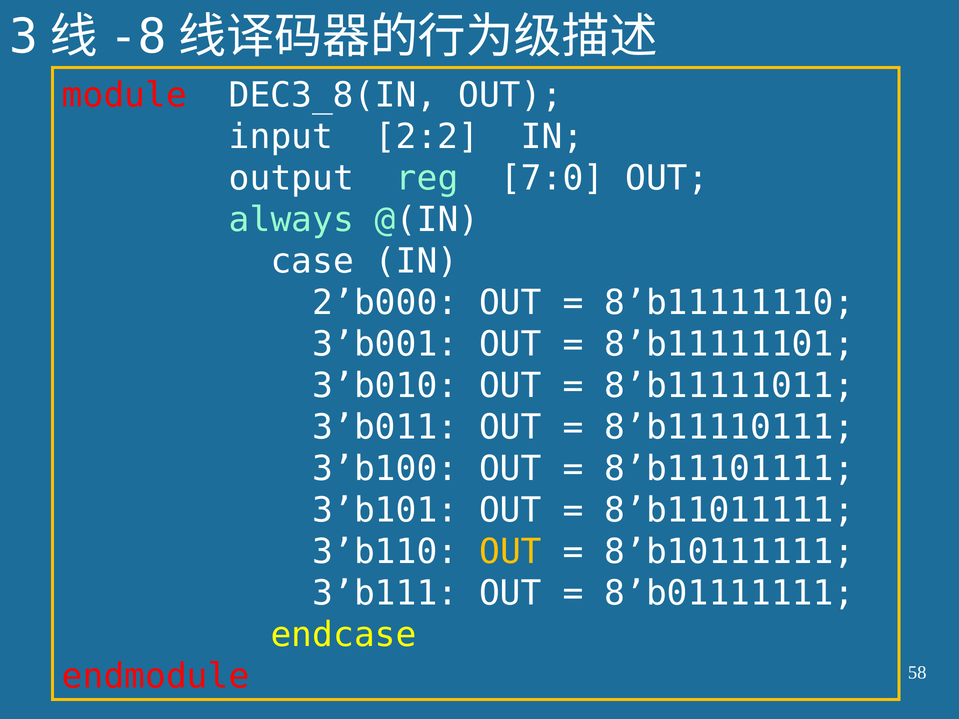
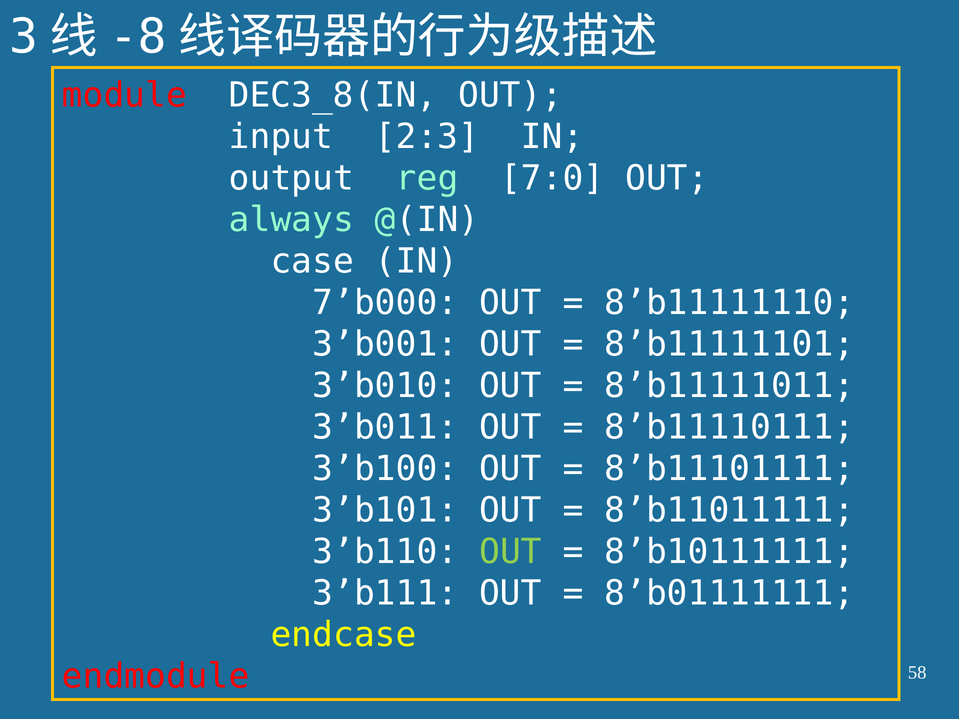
2:2: 2:2 -> 2:3
2’b000: 2’b000 -> 7’b000
OUT at (510, 552) colour: yellow -> light green
